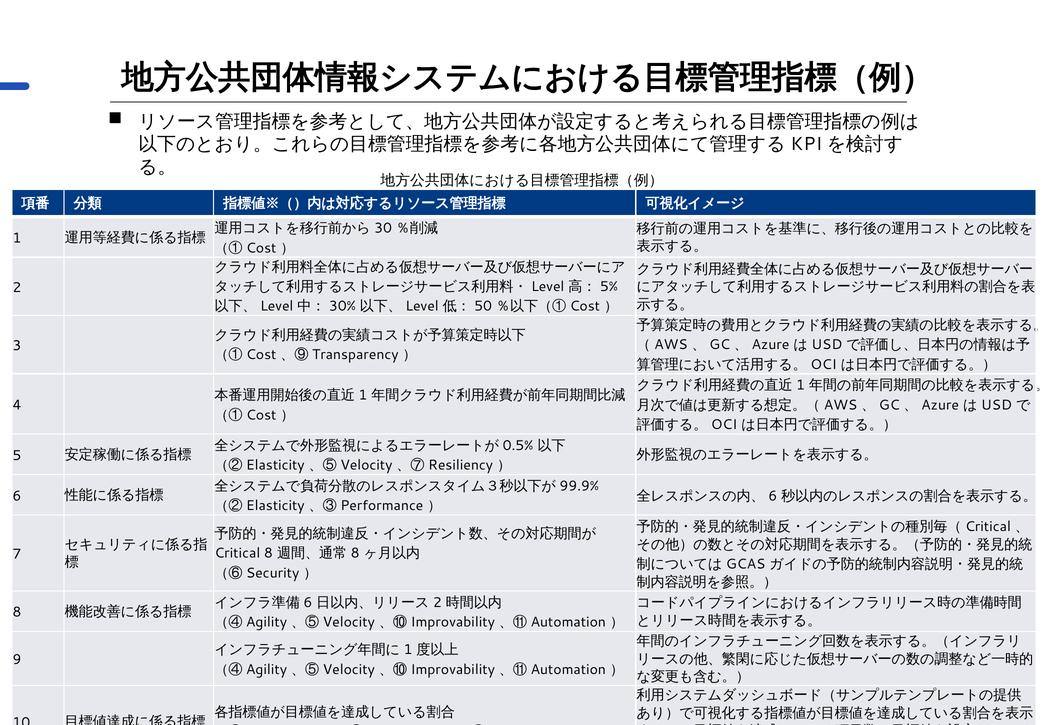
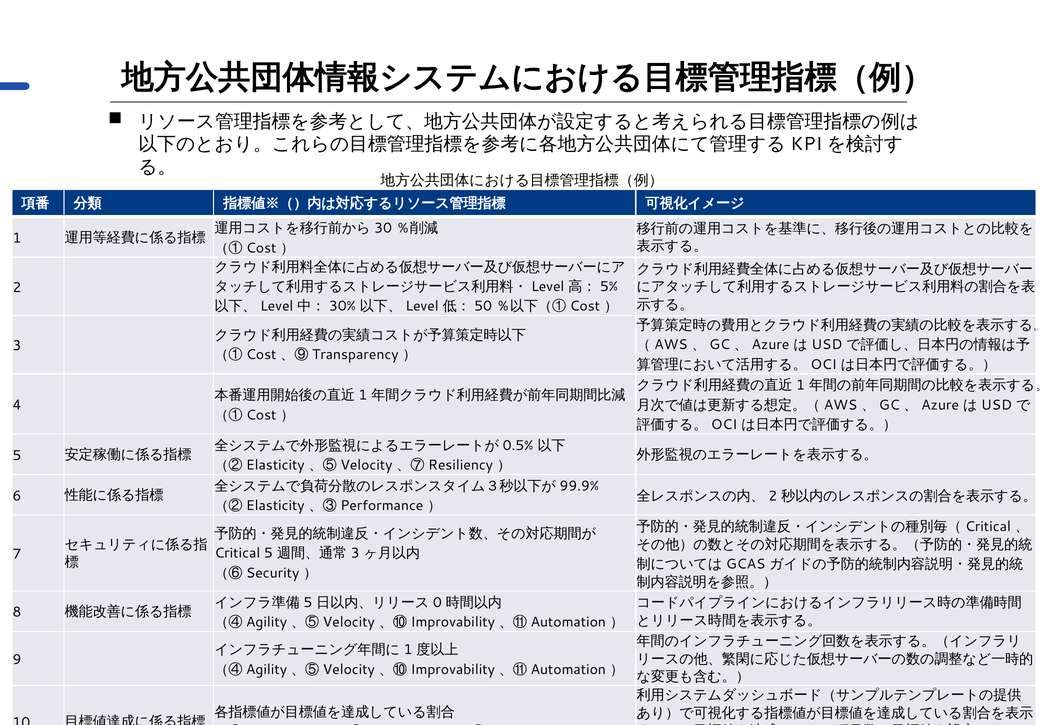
6 at (773, 496): 6 -> 2
8 at (268, 553): 8 -> 5
8 at (355, 553): 8 -> 3
6 at (308, 603): 6 -> 5
2 at (437, 603): 2 -> 0
